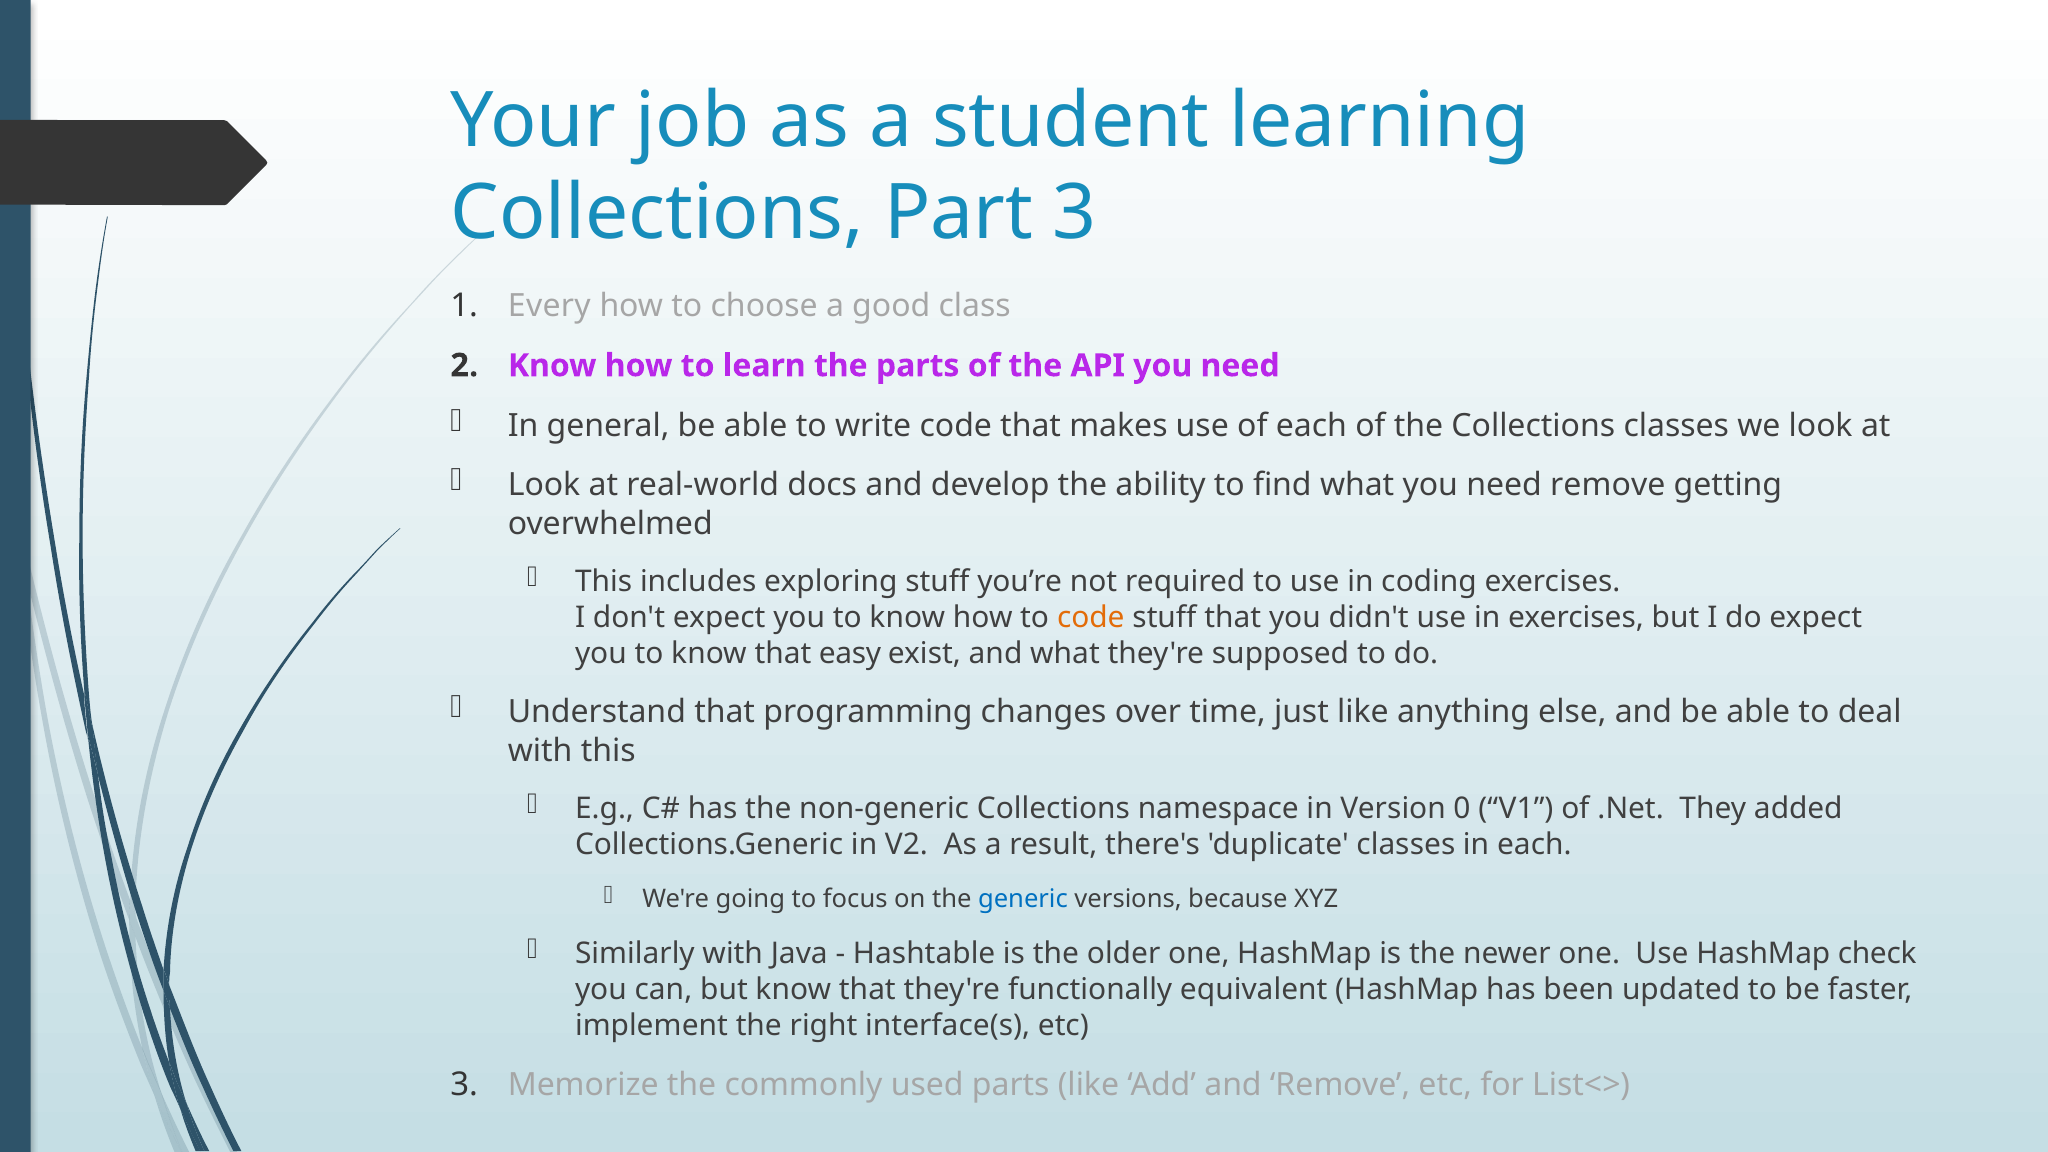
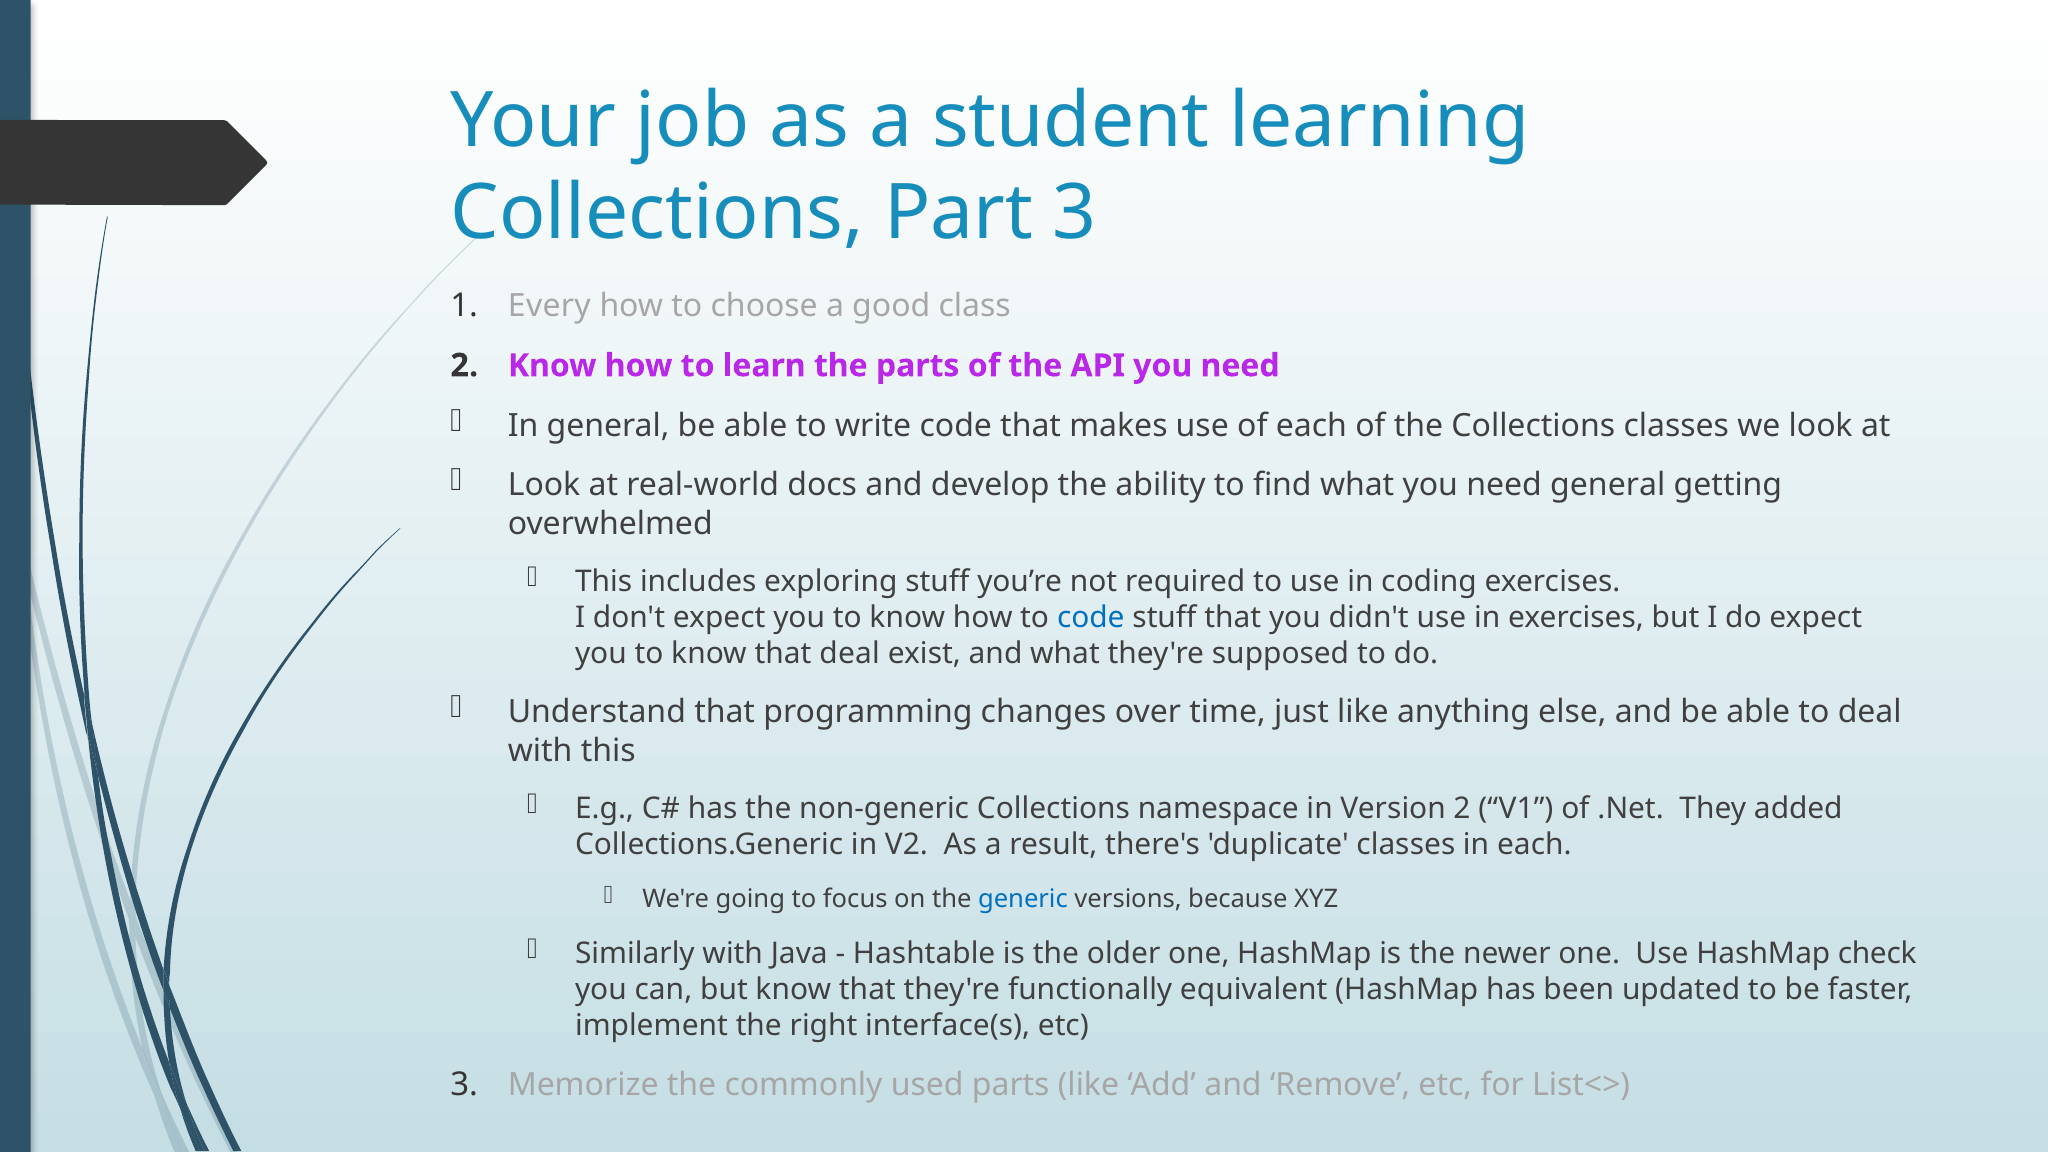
need remove: remove -> general
code at (1091, 618) colour: orange -> blue
that easy: easy -> deal
Version 0: 0 -> 2
